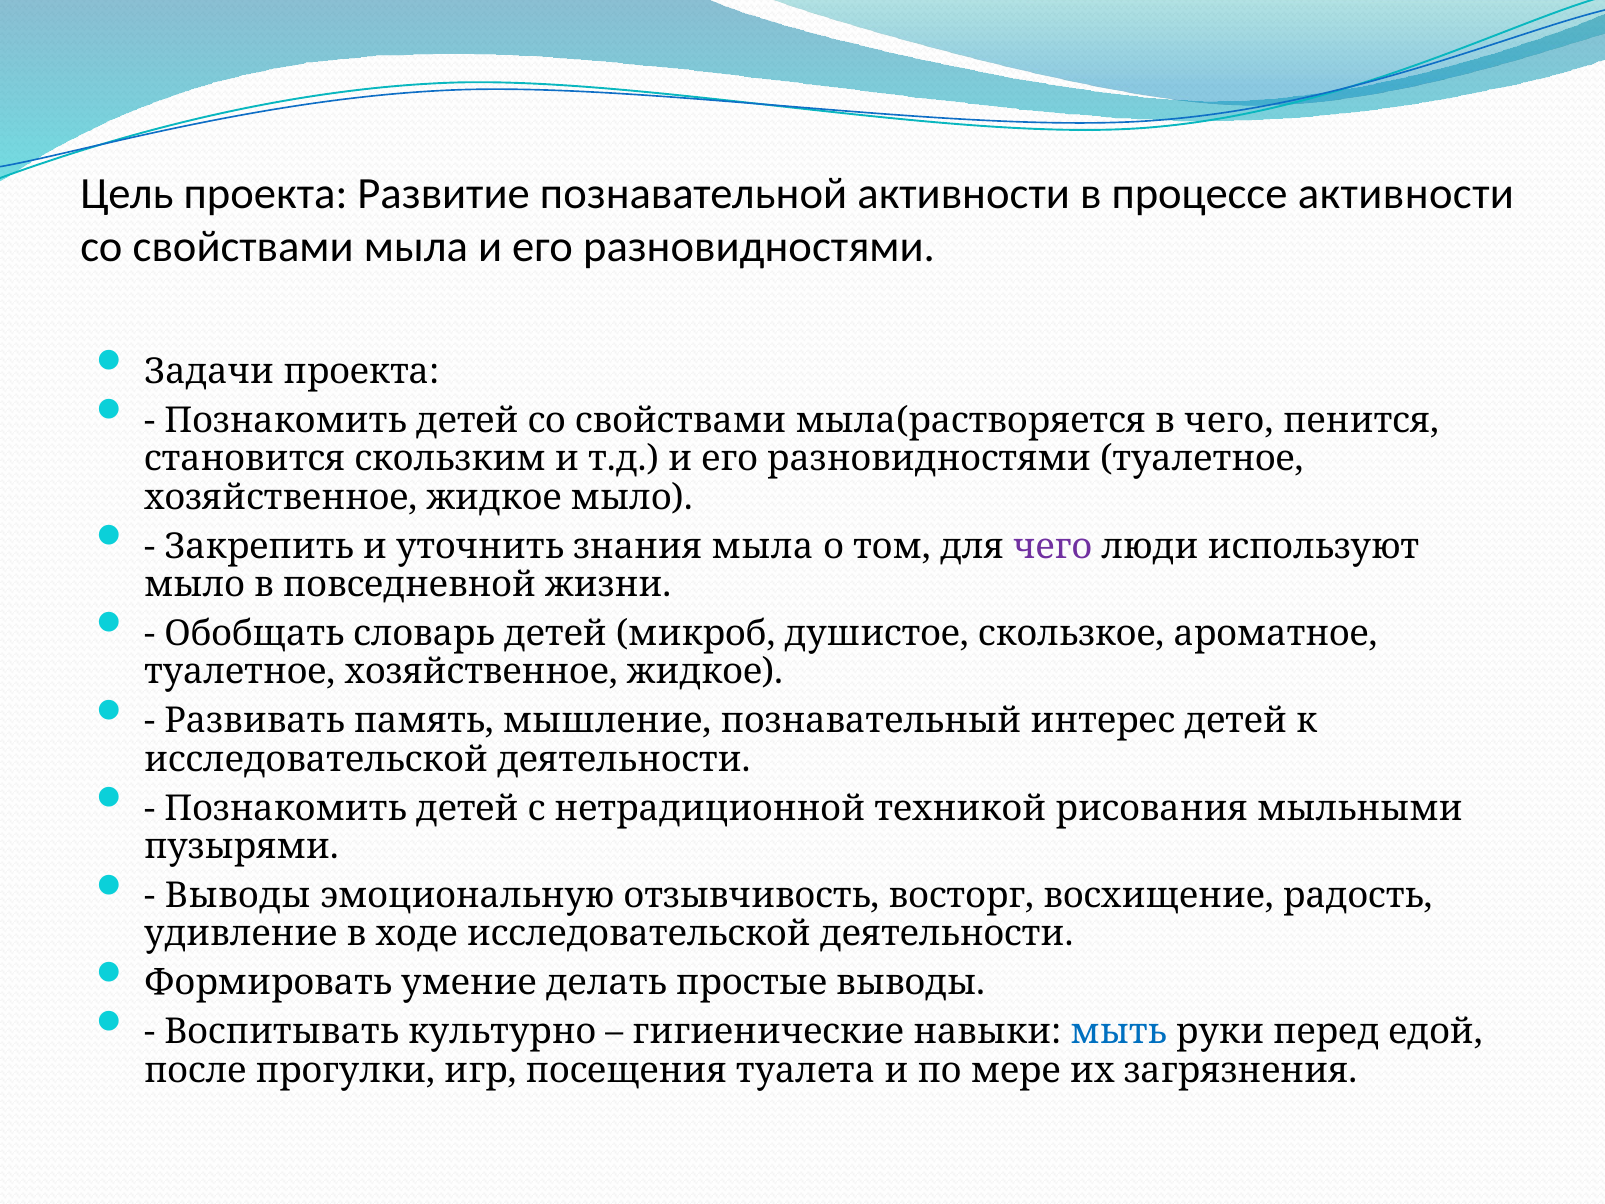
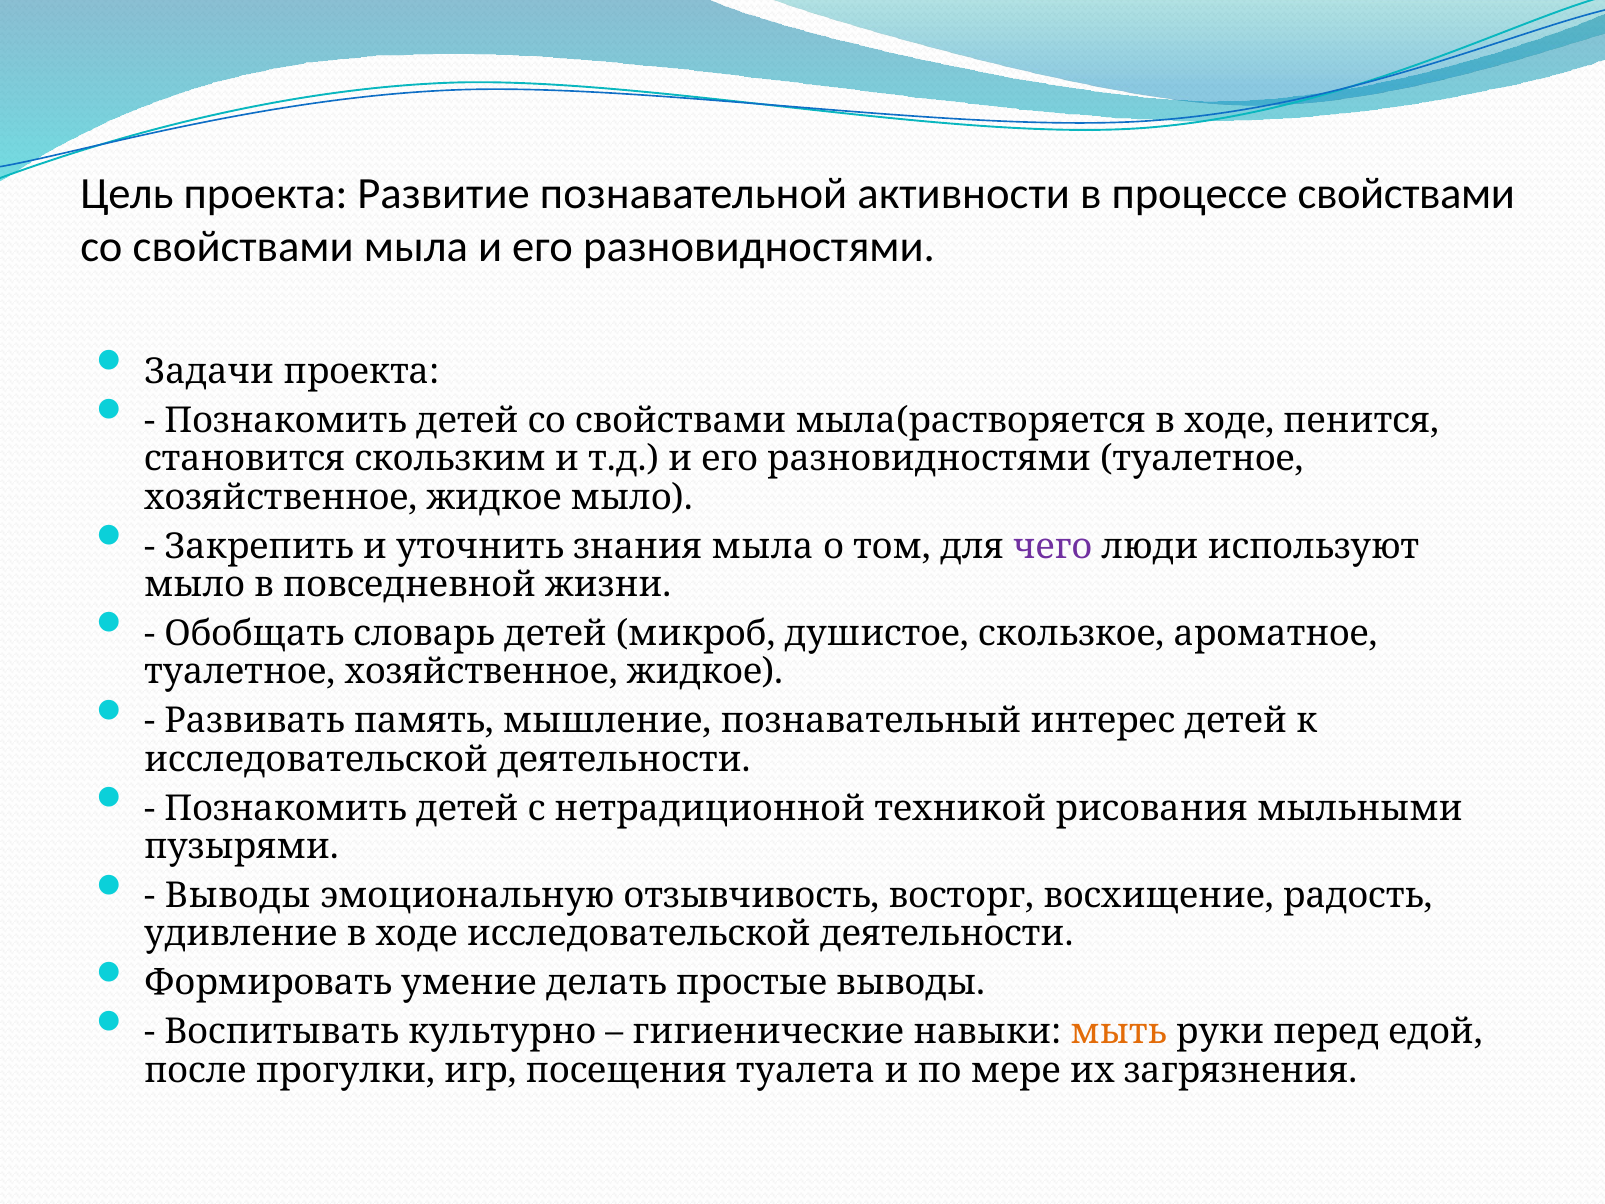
процессе активности: активности -> свойствами
мыла(растворяется в чего: чего -> ходе
мыть colour: blue -> orange
